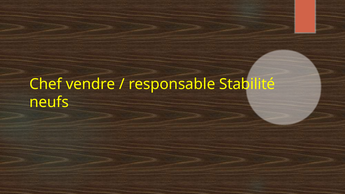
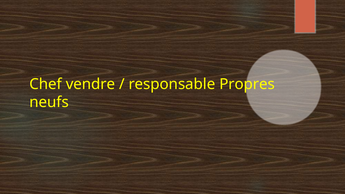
Stabilité: Stabilité -> Propres
